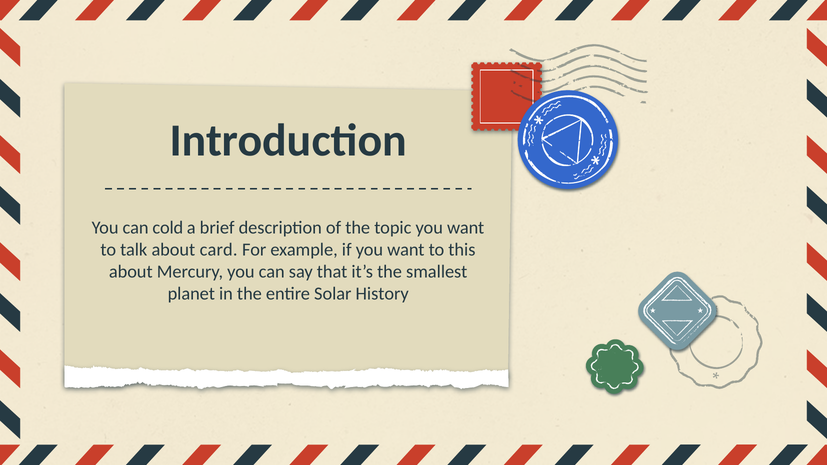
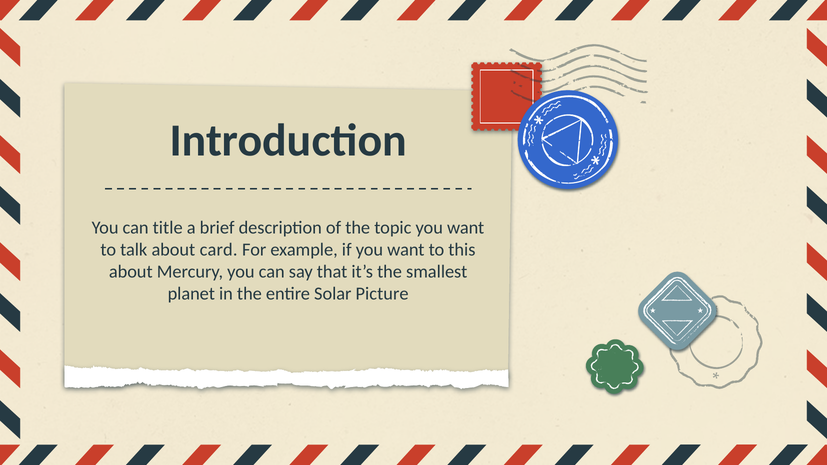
cold: cold -> title
History: History -> Picture
